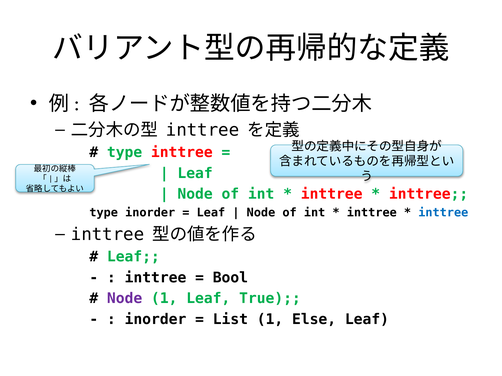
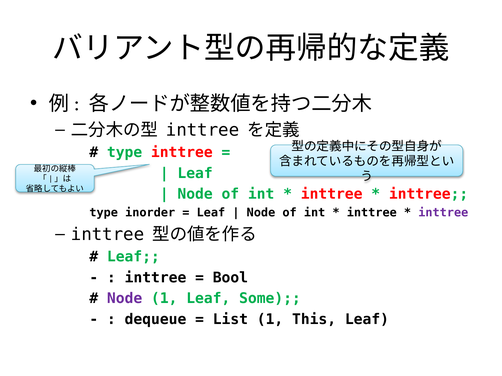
inttree at (443, 213) colour: blue -> purple
True: True -> Some
inorder at (155, 320): inorder -> dequeue
Else: Else -> This
